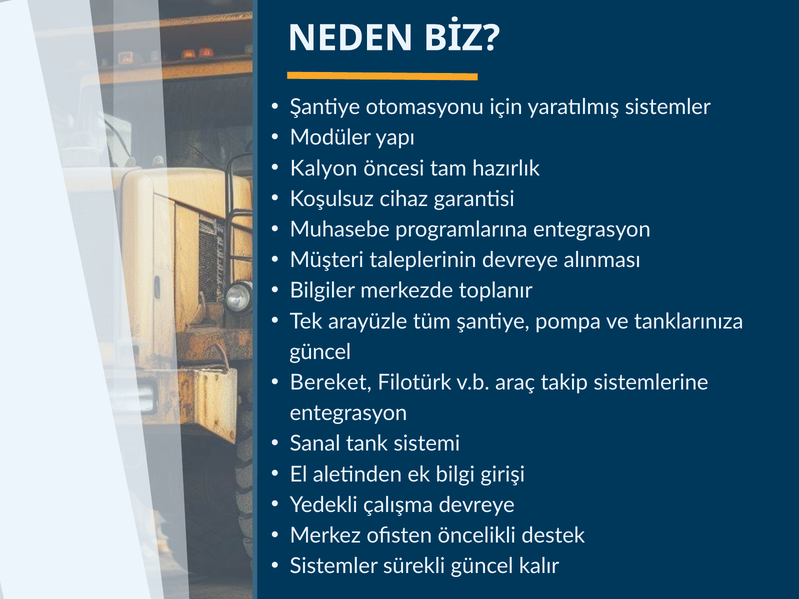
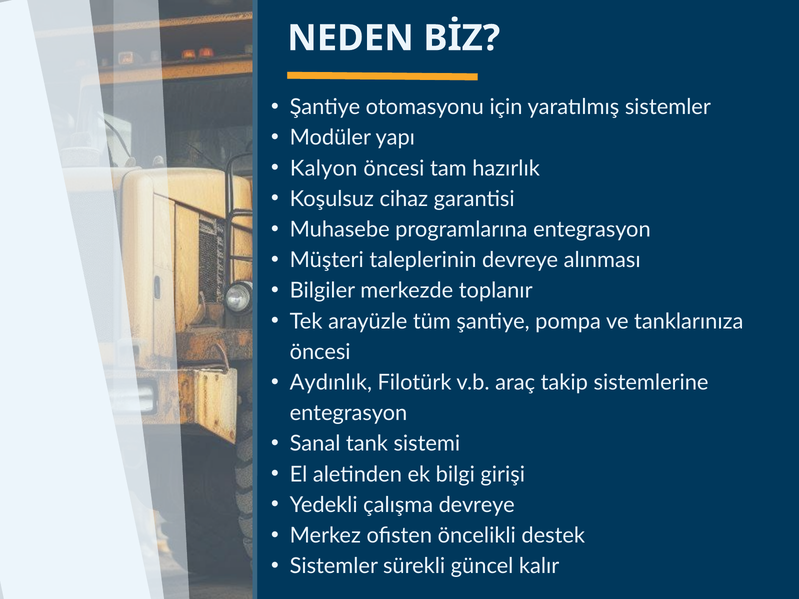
güncel at (320, 352): güncel -> öncesi
Bereket: Bereket -> Aydınlık
